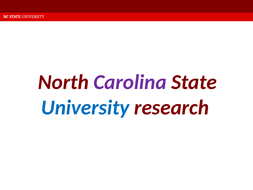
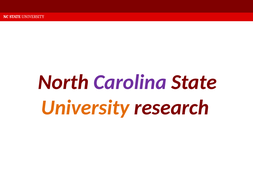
University at (85, 107) colour: blue -> orange
